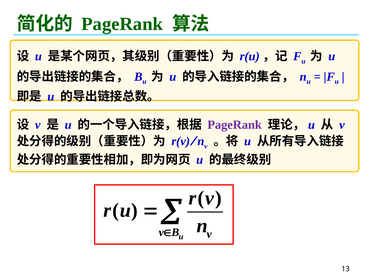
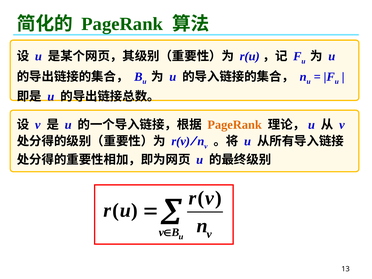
PageRank at (235, 125) colour: purple -> orange
